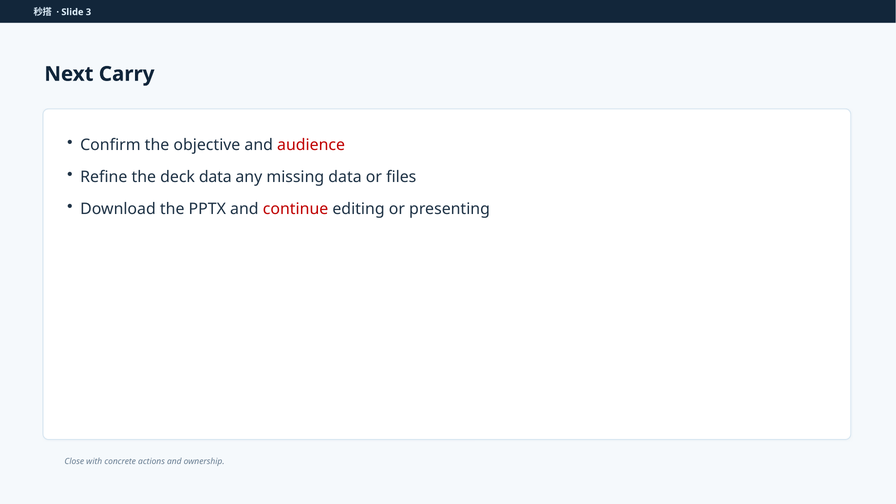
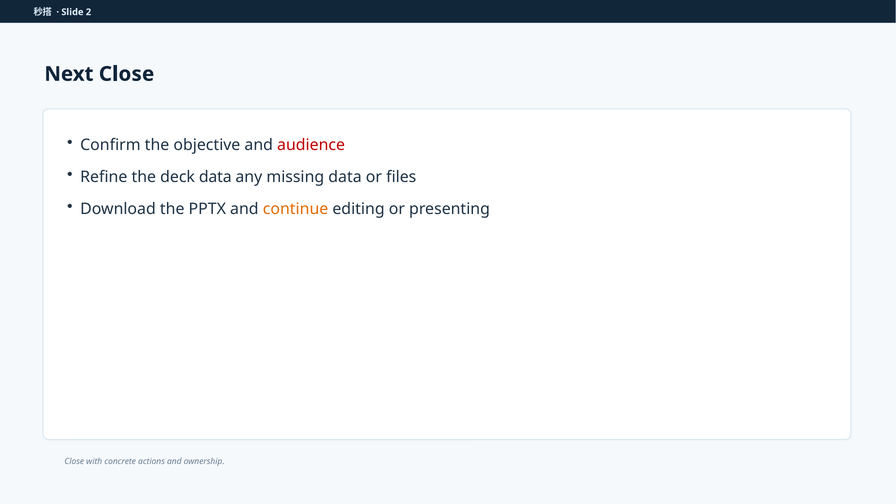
3: 3 -> 2
Next Carry: Carry -> Close
continue colour: red -> orange
